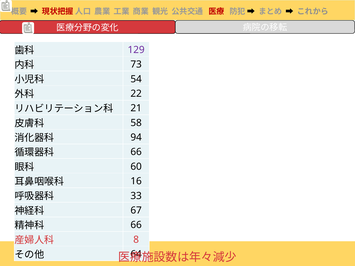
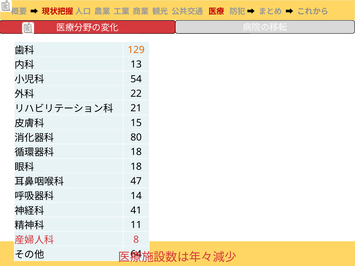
129 colour: purple -> orange
73: 73 -> 13
58: 58 -> 15
94: 94 -> 80
66 at (136, 152): 66 -> 18
60 at (136, 167): 60 -> 18
16: 16 -> 47
33: 33 -> 14
67: 67 -> 41
66 at (136, 225): 66 -> 11
